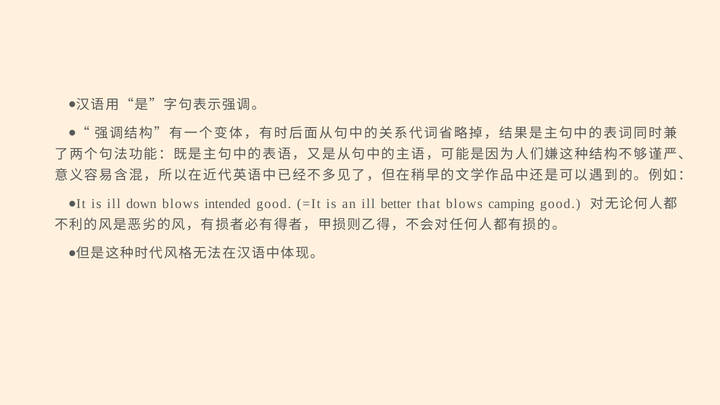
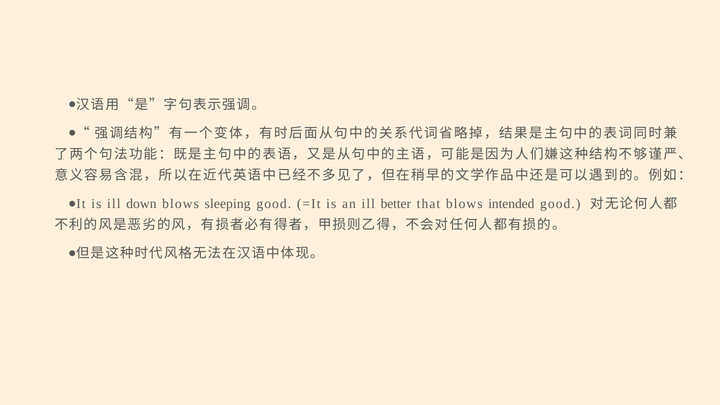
intended: intended -> sleeping
camping: camping -> intended
